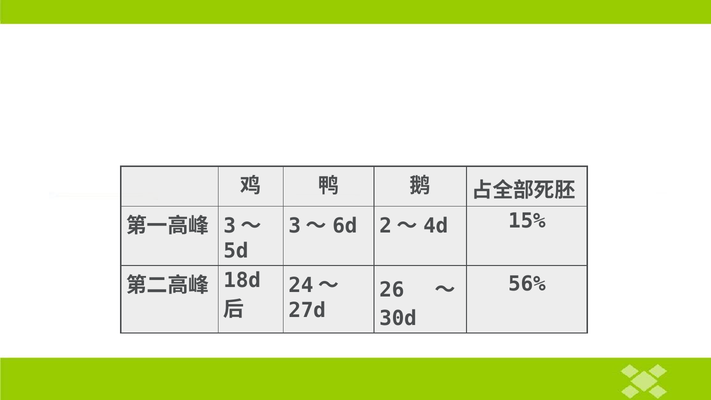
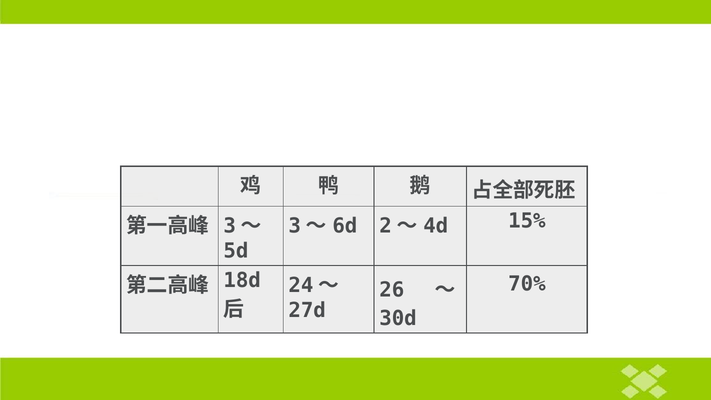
56%: 56% -> 70%
